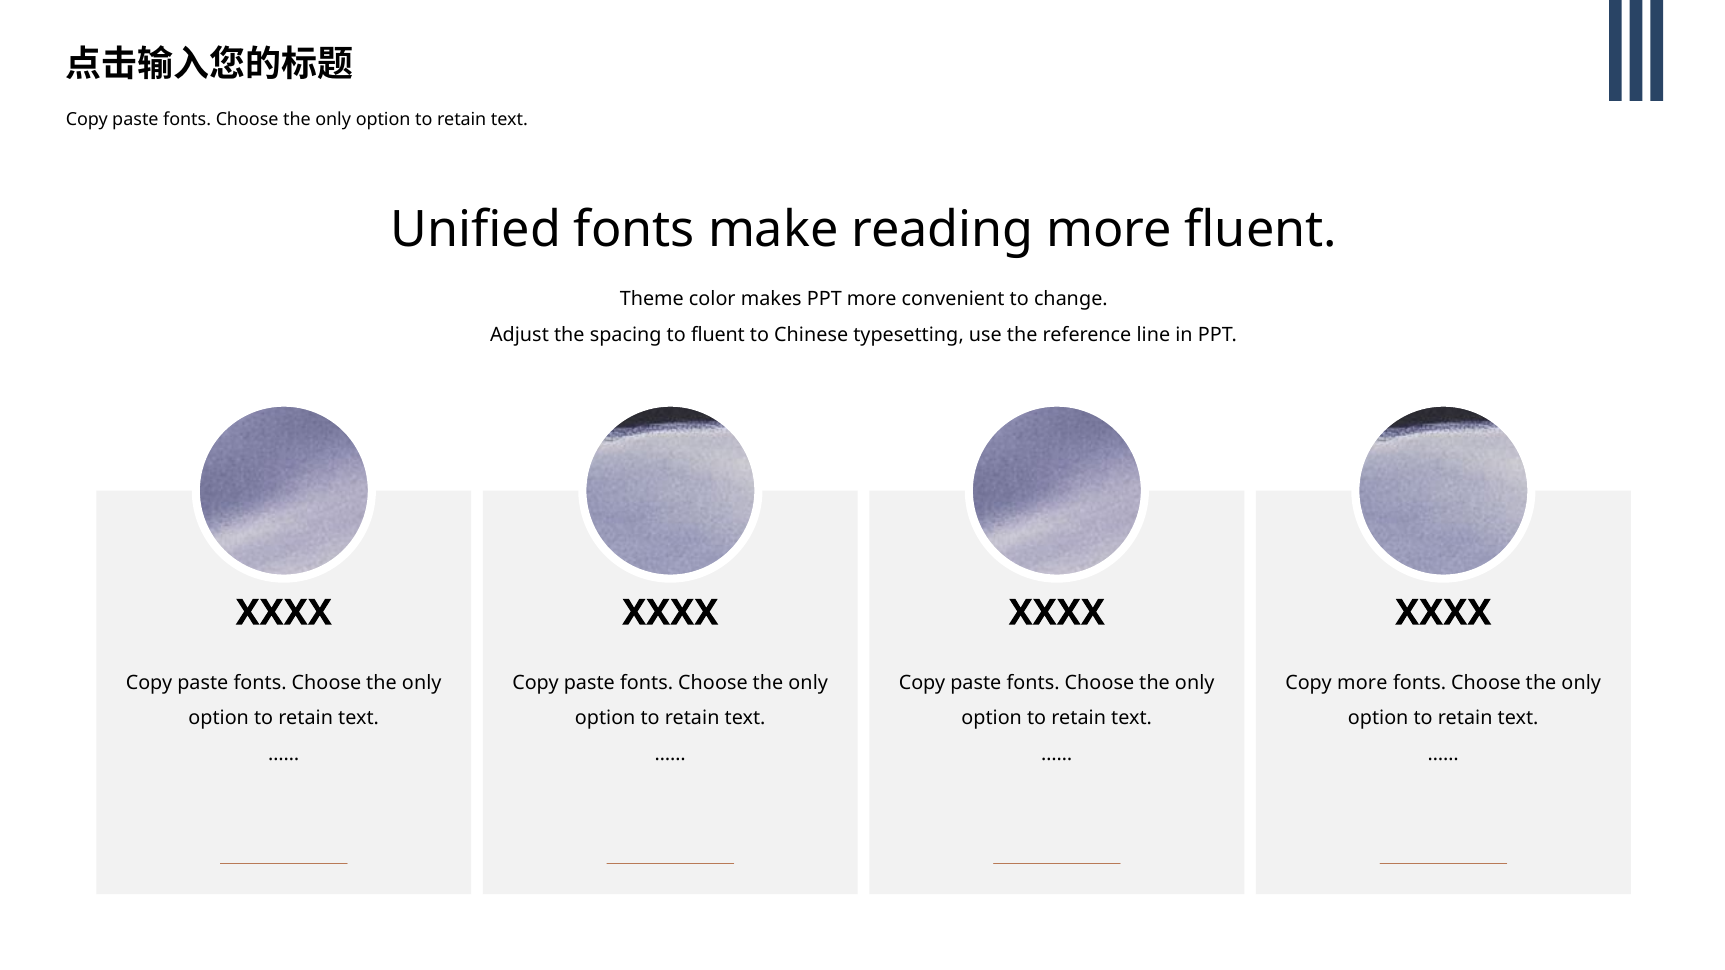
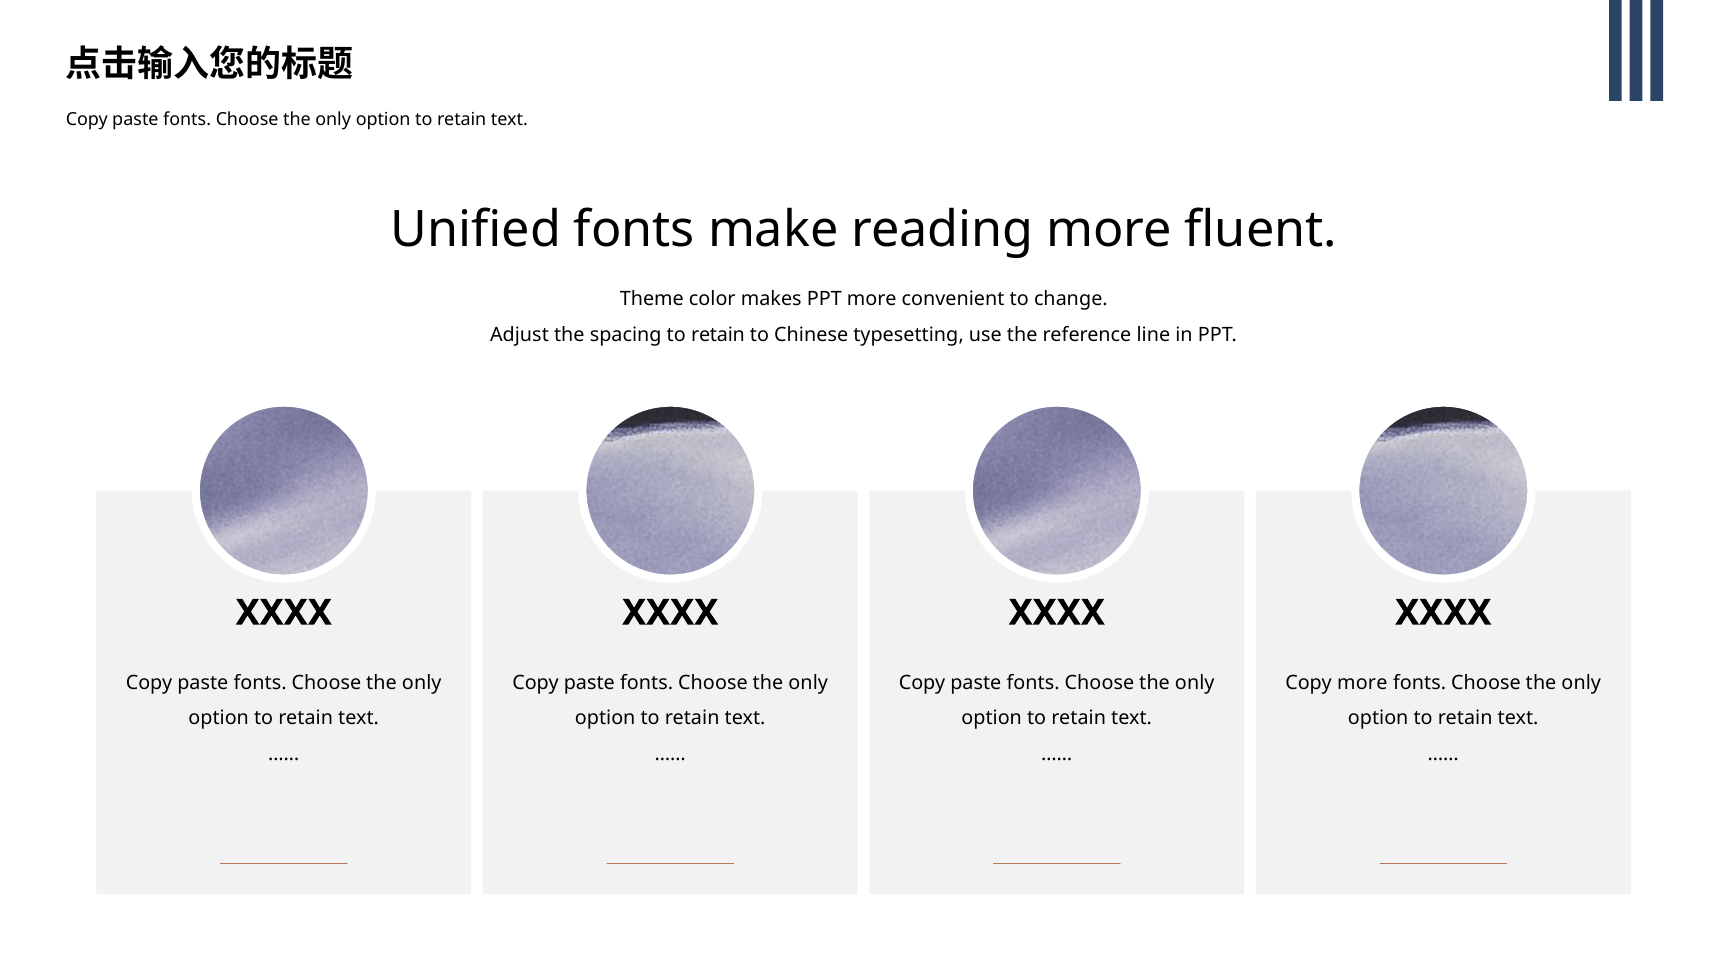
spacing to fluent: fluent -> retain
